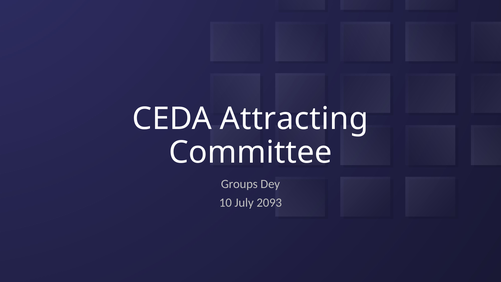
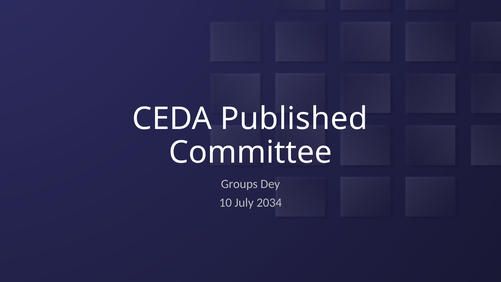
Attracting: Attracting -> Published
2093: 2093 -> 2034
